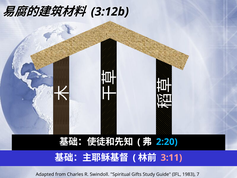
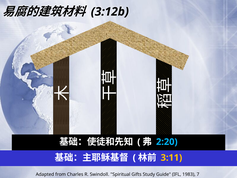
3:11 colour: pink -> yellow
